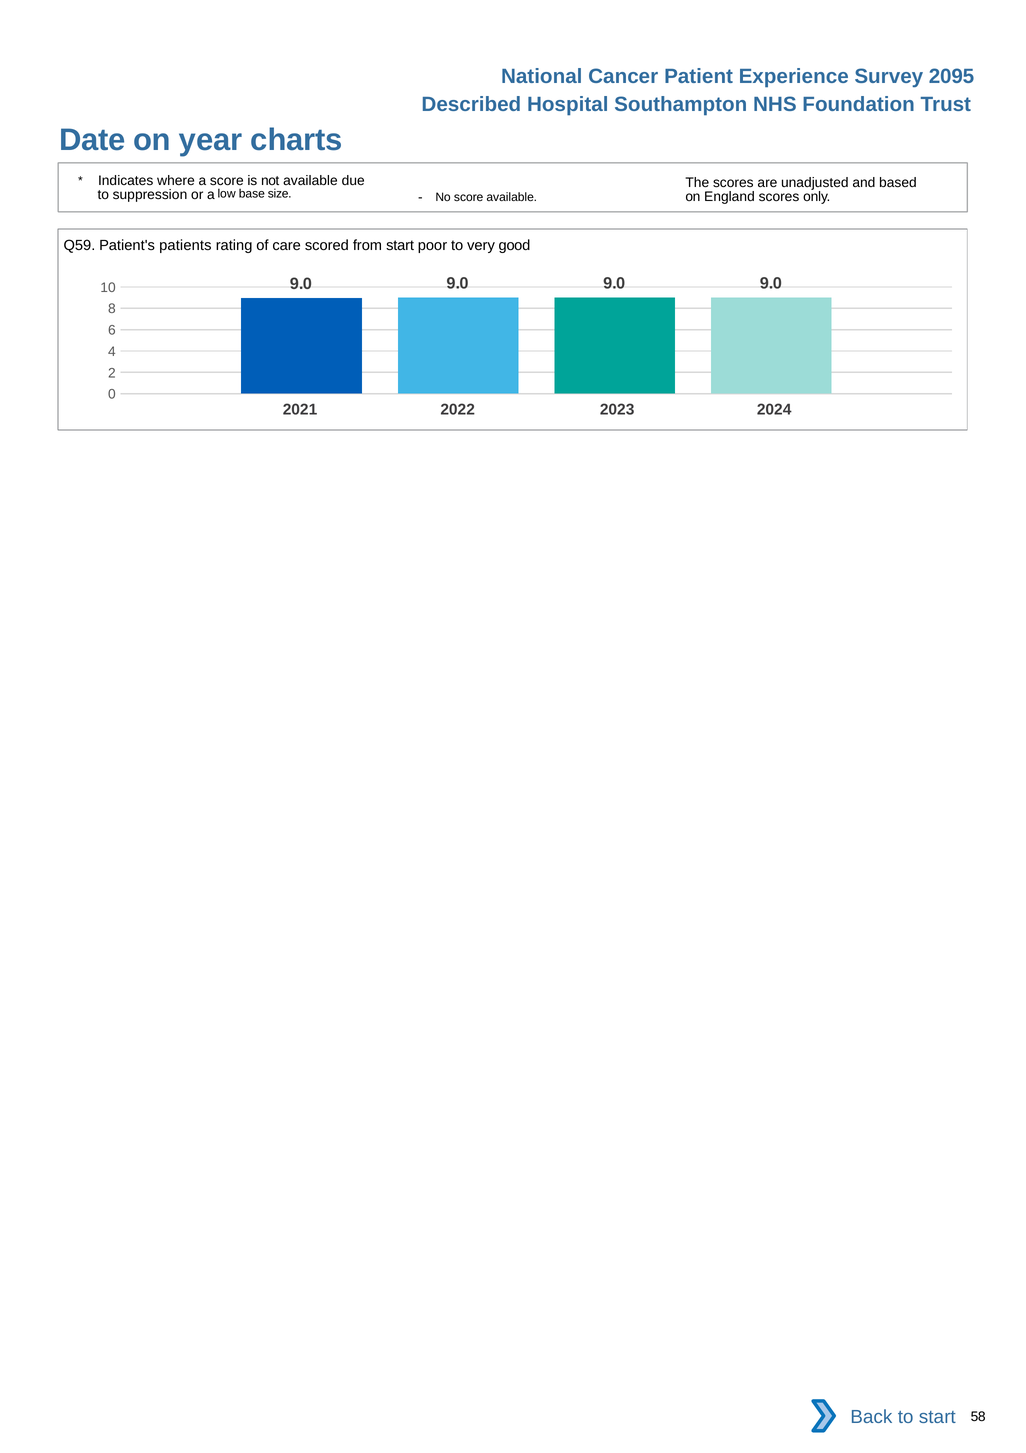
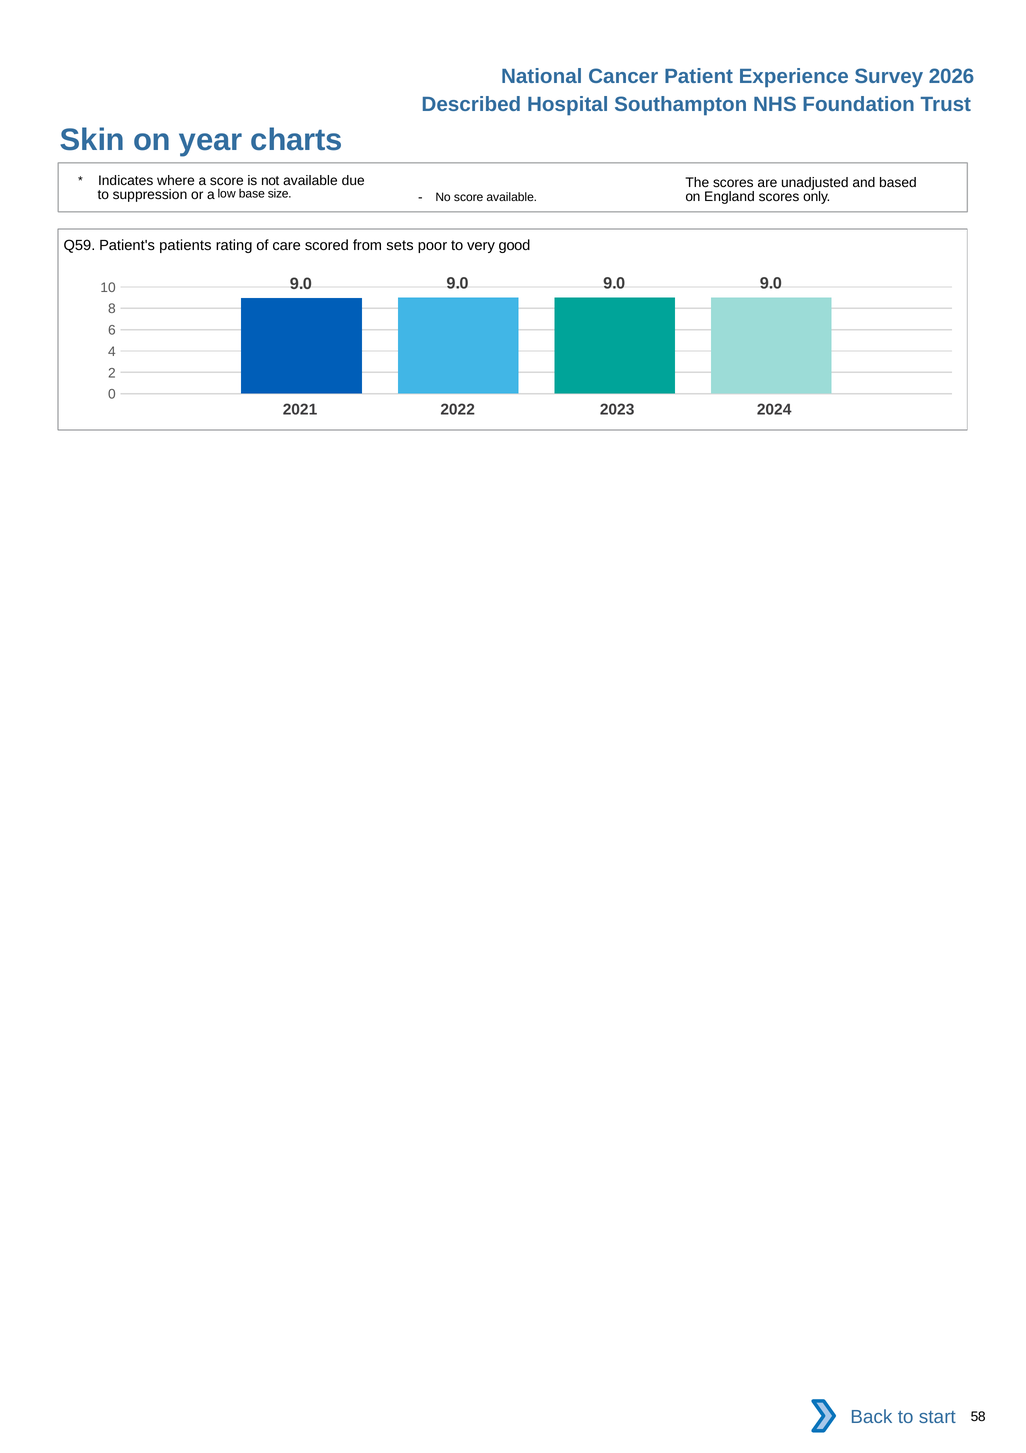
2095: 2095 -> 2026
Date: Date -> Skin
from start: start -> sets
